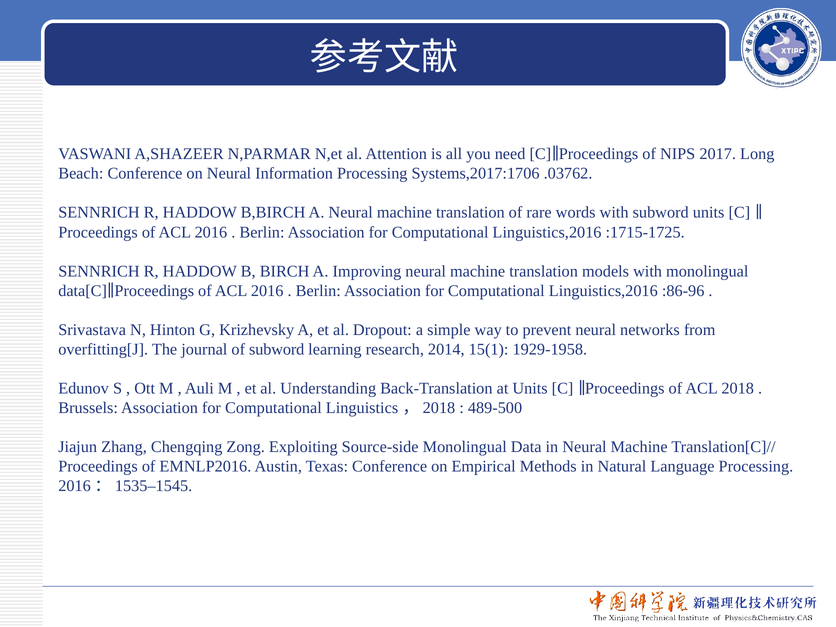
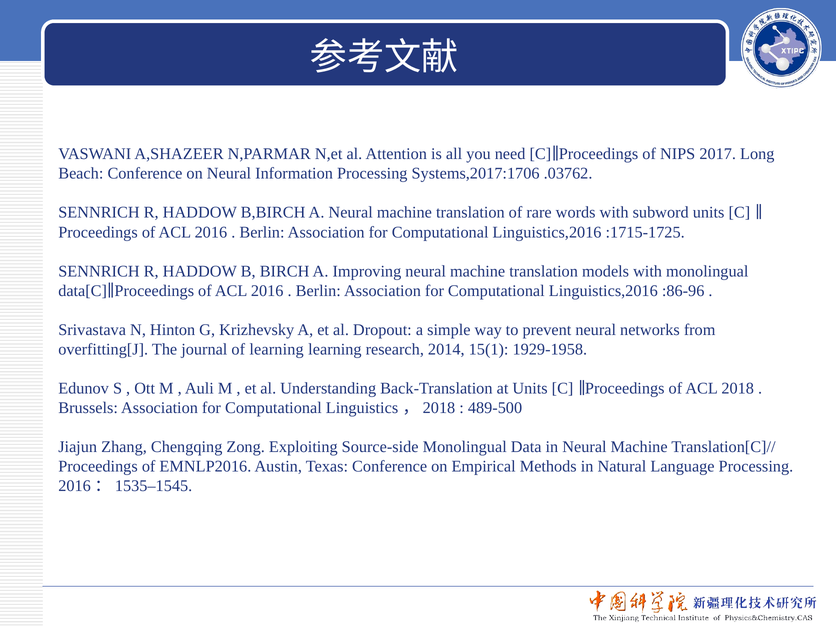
of subword: subword -> learning
